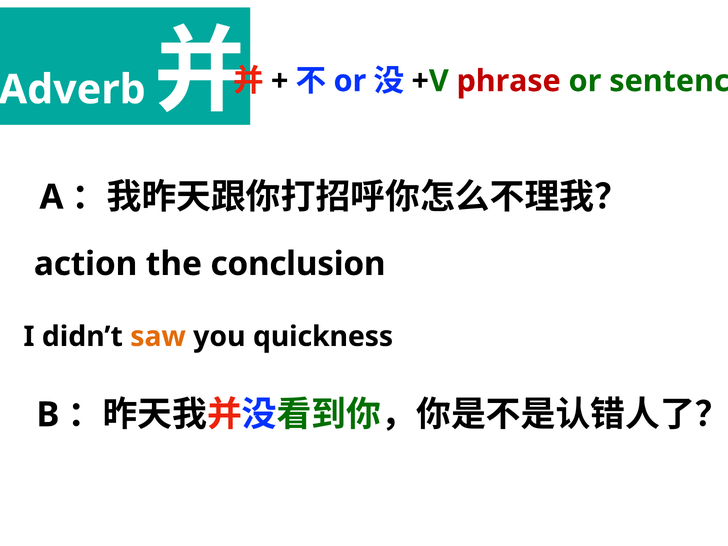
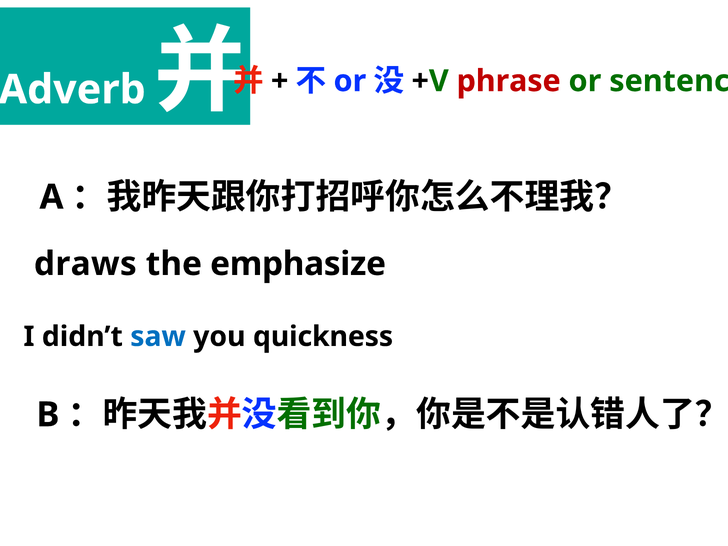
action: action -> draws
conclusion: conclusion -> emphasize
saw colour: orange -> blue
